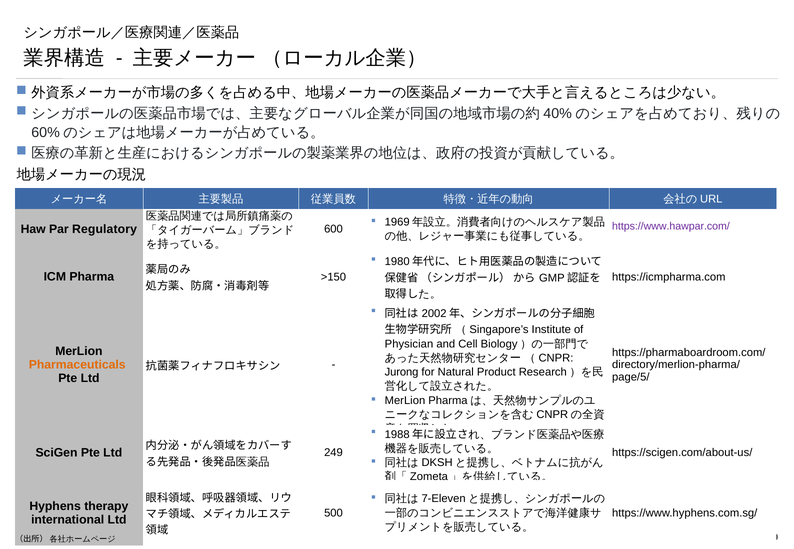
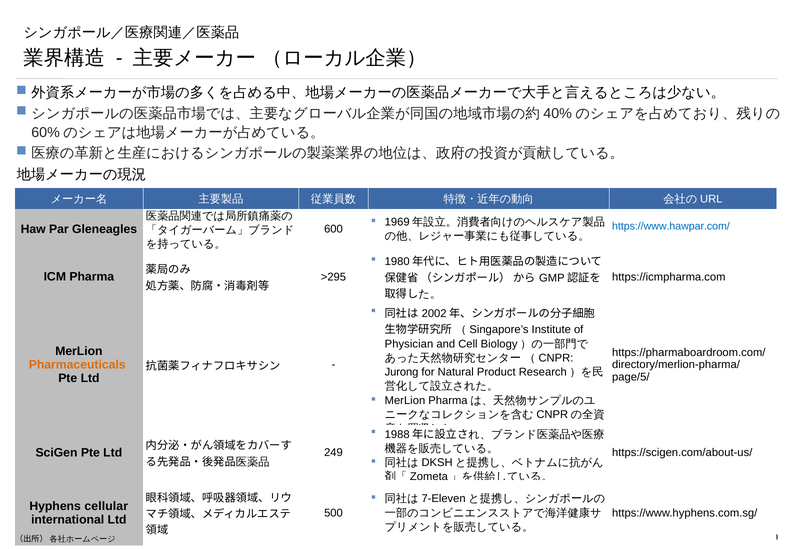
https://www.hawpar.com/ colour: purple -> blue
Regulatory: Regulatory -> Gleneagles
>150: >150 -> >295
therapy: therapy -> cellular
